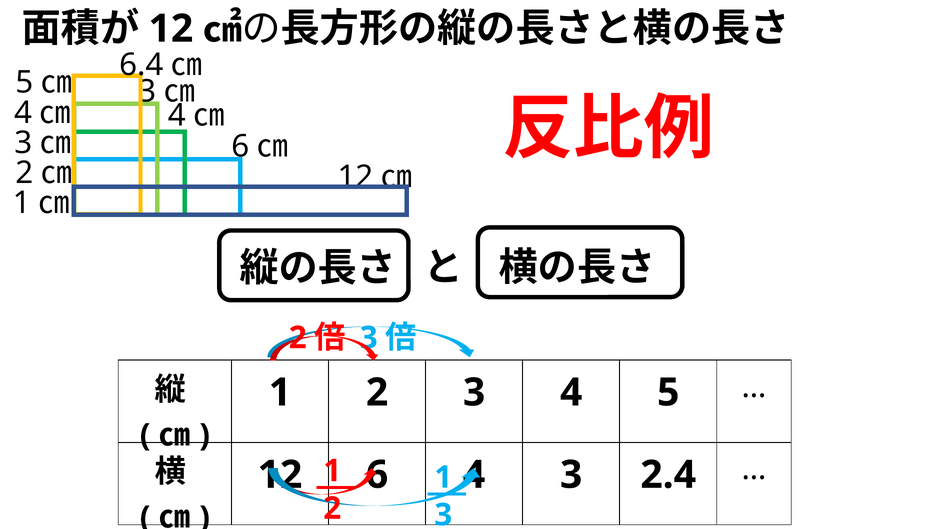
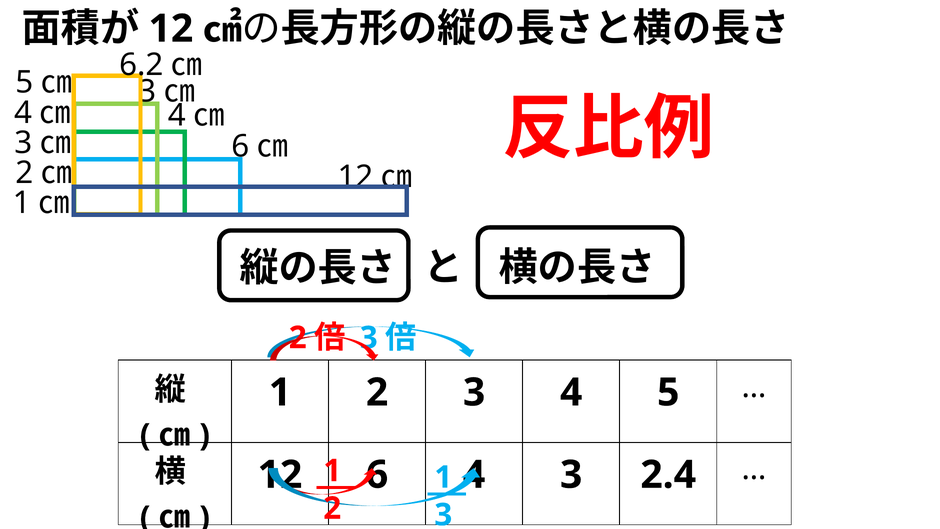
6.4: 6.4 -> 6.2
